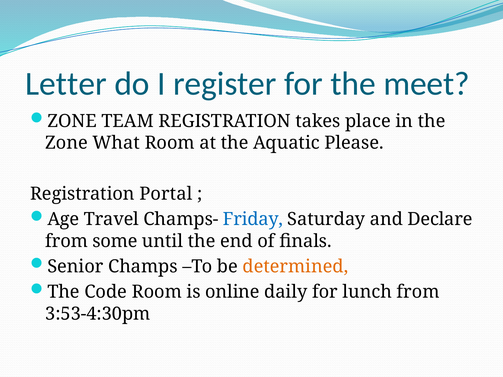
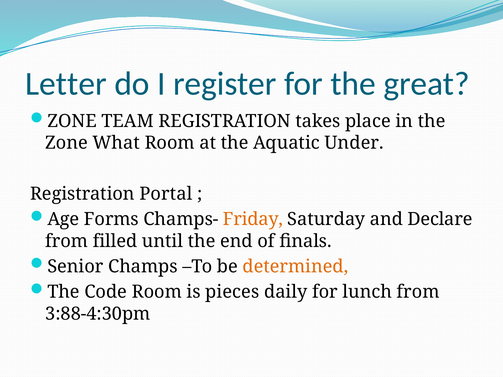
meet: meet -> great
Please: Please -> Under
Travel: Travel -> Forms
Friday colour: blue -> orange
some: some -> filled
online: online -> pieces
3:53-4:30pm: 3:53-4:30pm -> 3:88-4:30pm
